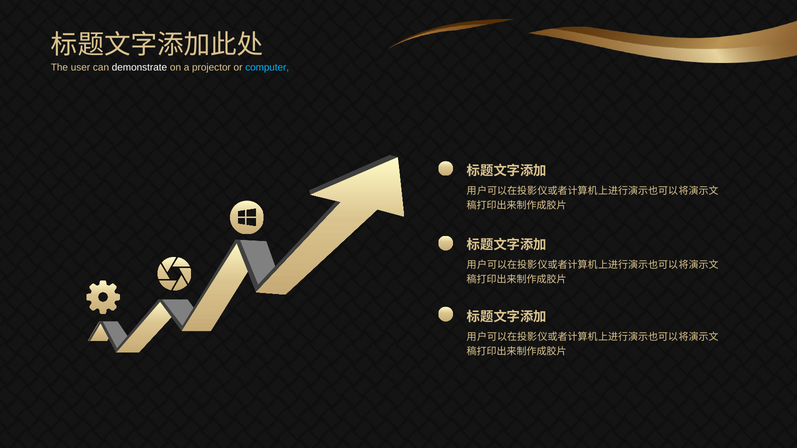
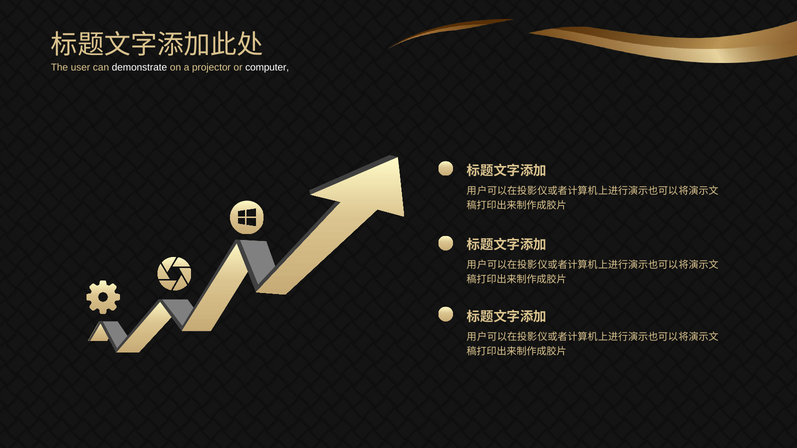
computer colour: light blue -> white
